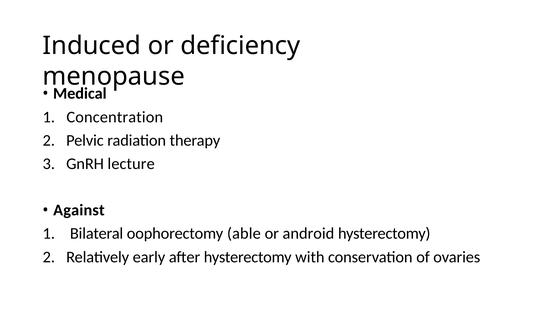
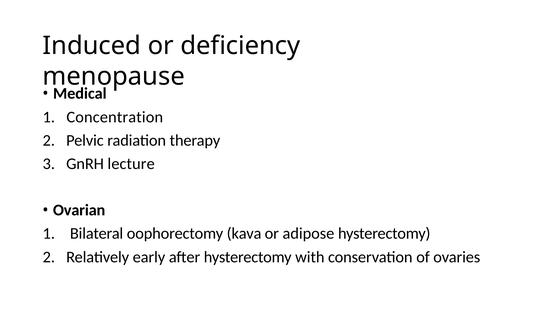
Against: Against -> Ovarian
able: able -> kava
android: android -> adipose
